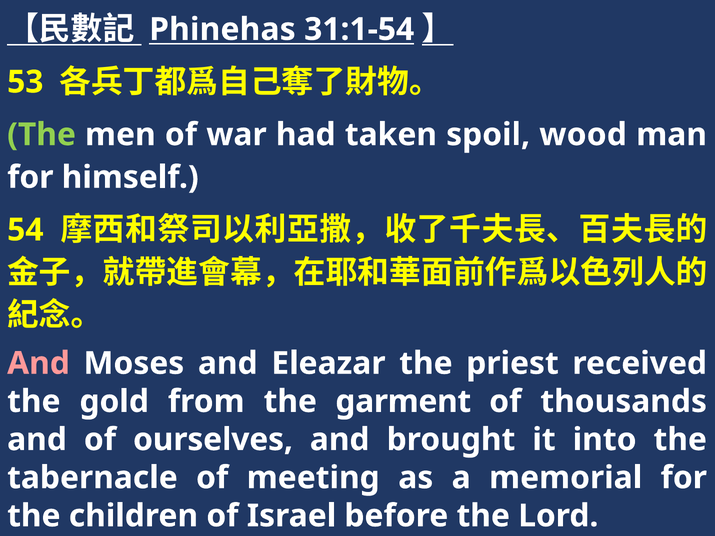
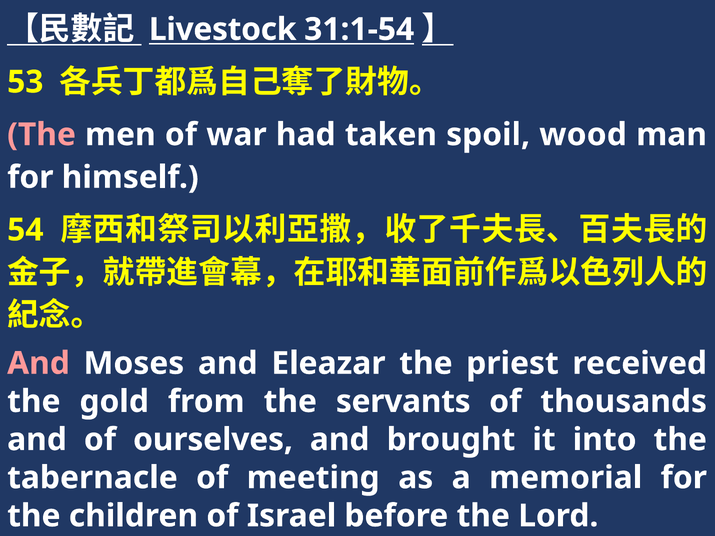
Phinehas: Phinehas -> Livestock
The at (42, 135) colour: light green -> pink
garment: garment -> servants
